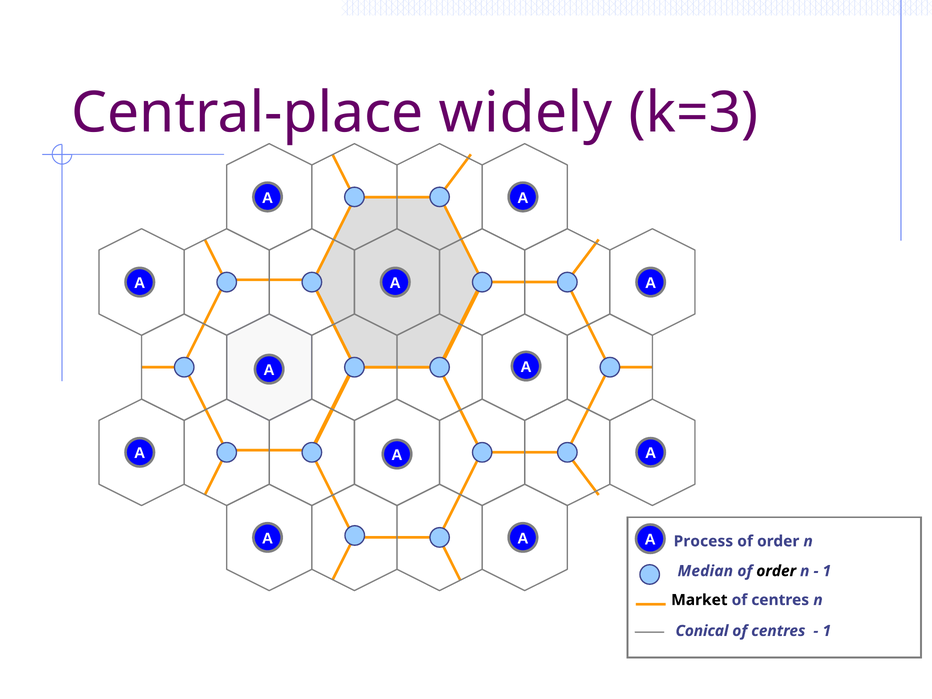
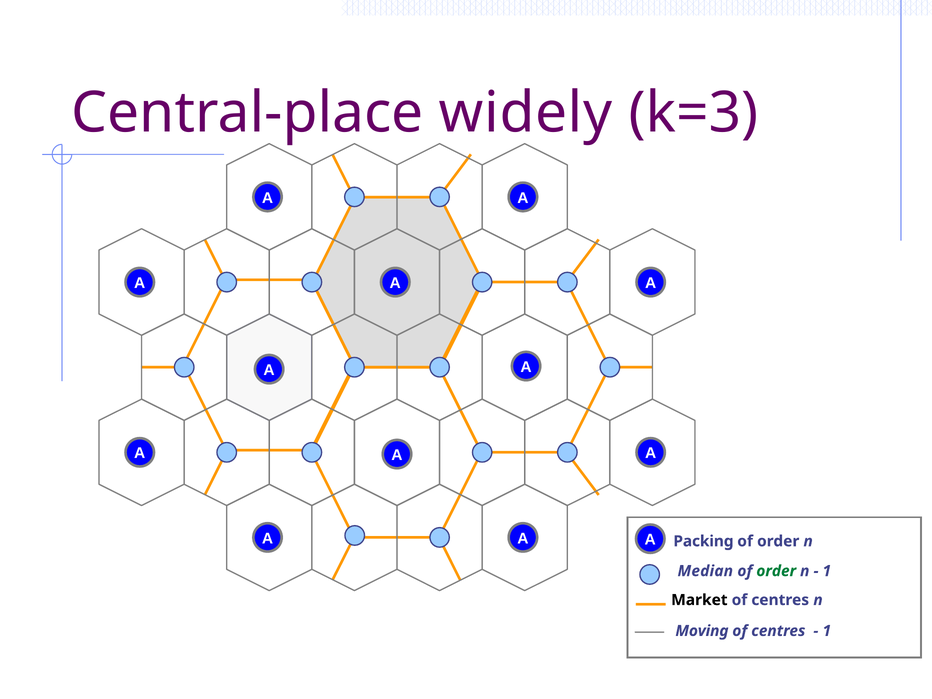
Process: Process -> Packing
order at (776, 571) colour: black -> green
Conical: Conical -> Moving
